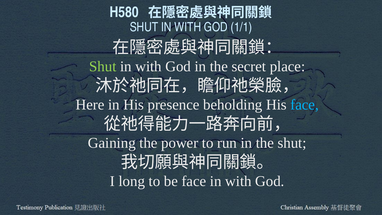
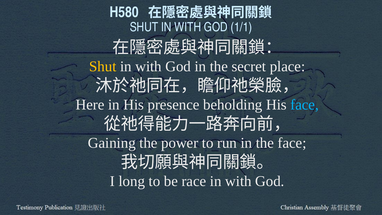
Shut at (103, 66) colour: light green -> yellow
the shut: shut -> face
be face: face -> race
